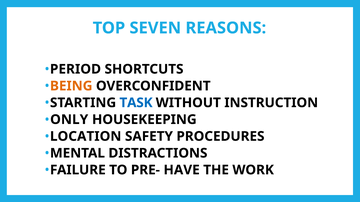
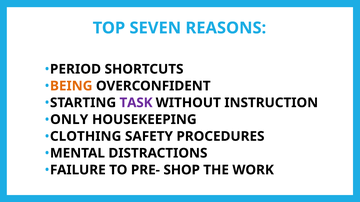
TASK colour: blue -> purple
LOCATION: LOCATION -> CLOTHING
HAVE: HAVE -> SHOP
